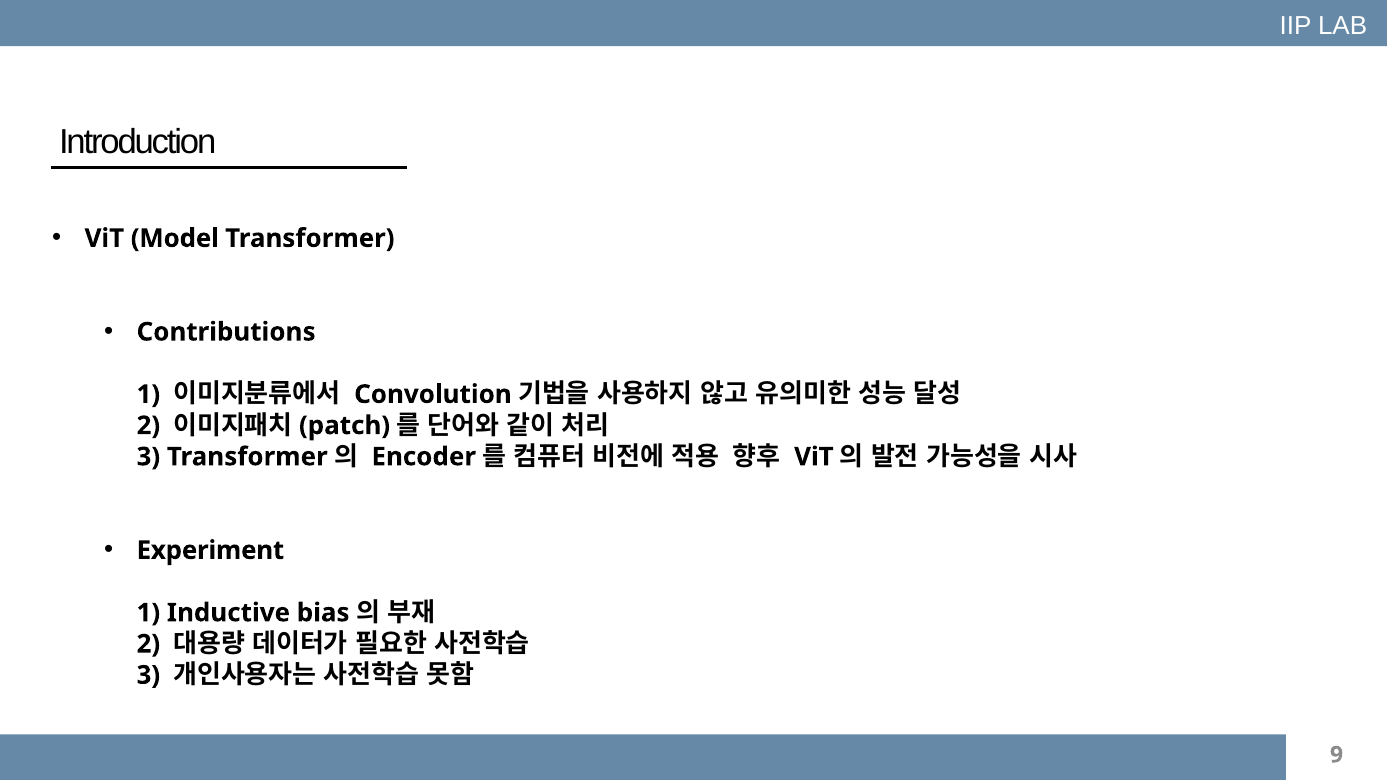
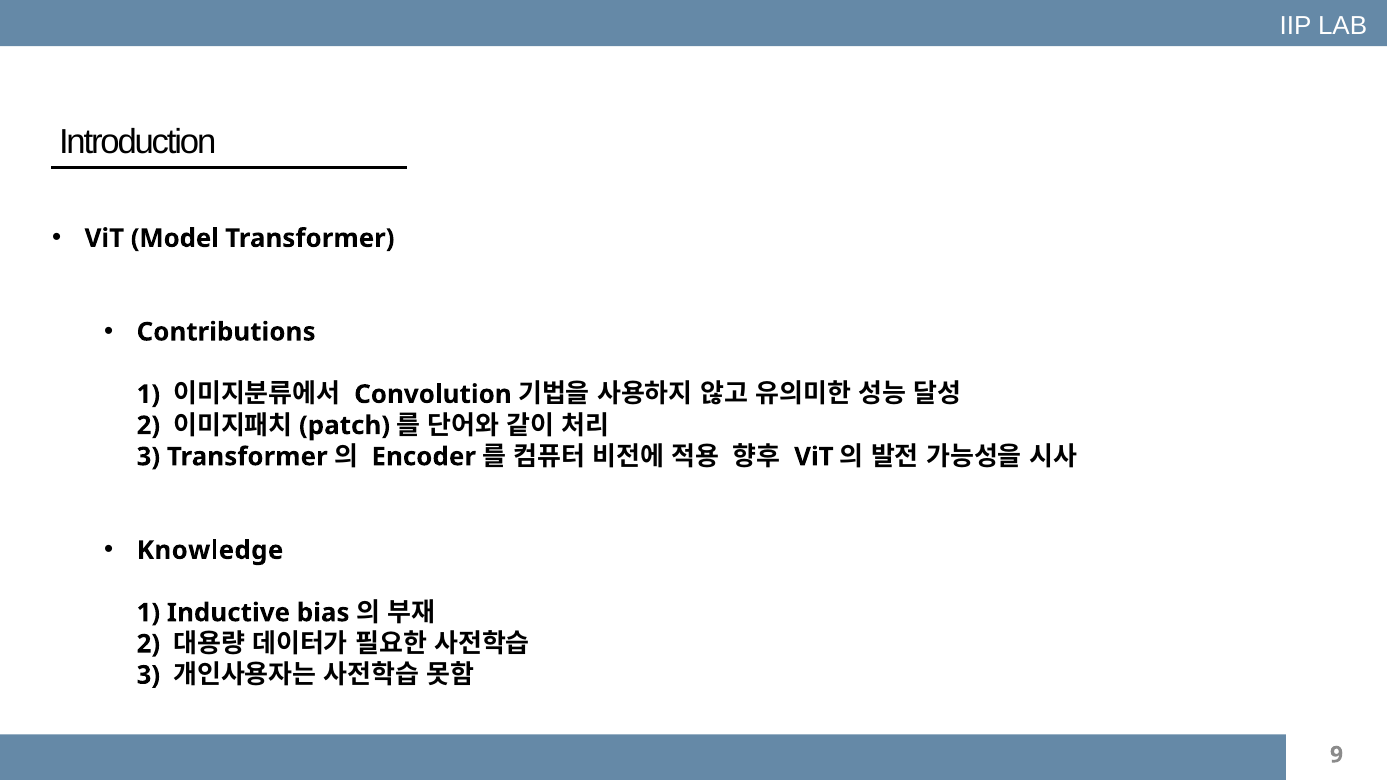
Experiment: Experiment -> Knowledge
